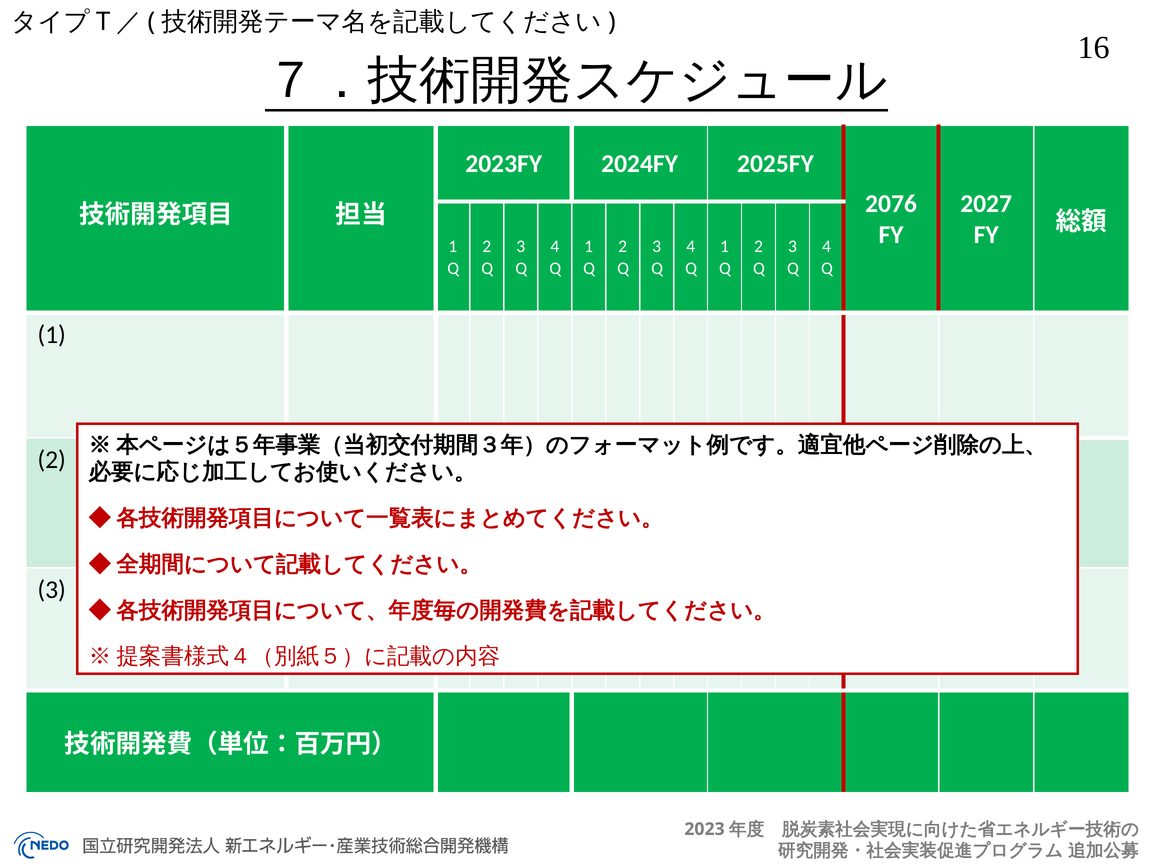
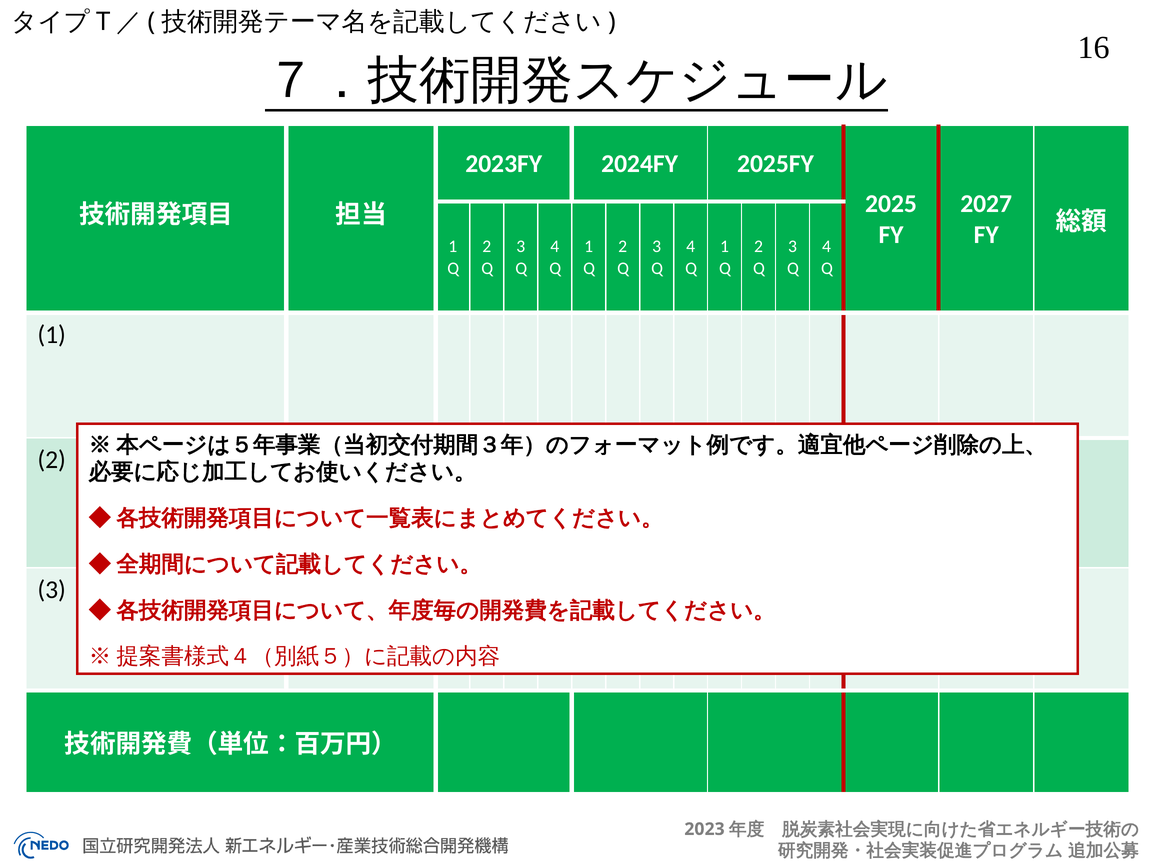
2076: 2076 -> 2025
